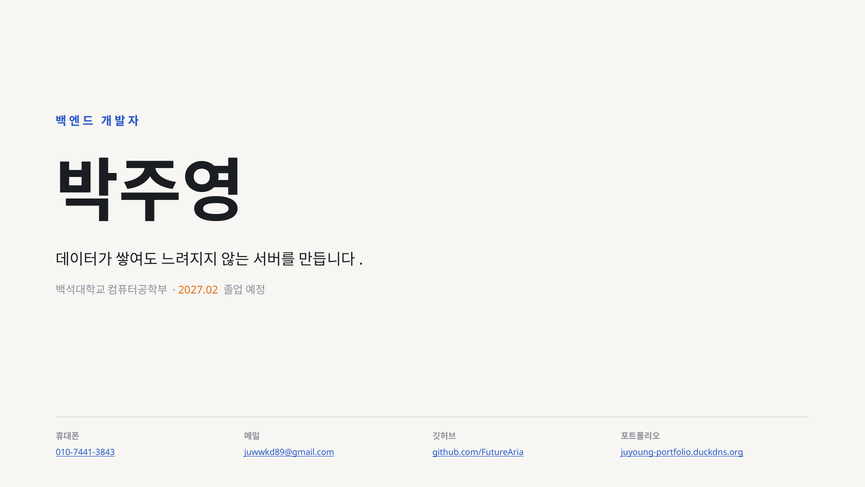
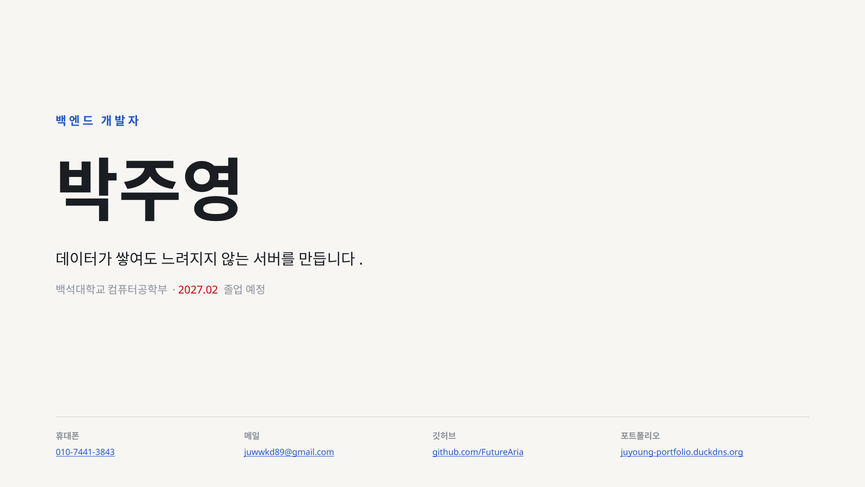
2027.02 colour: orange -> red
